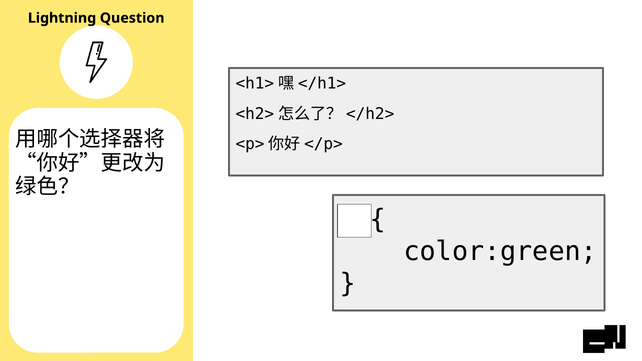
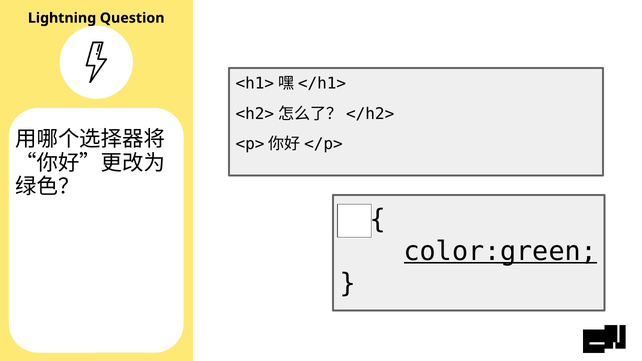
color:green underline: none -> present
